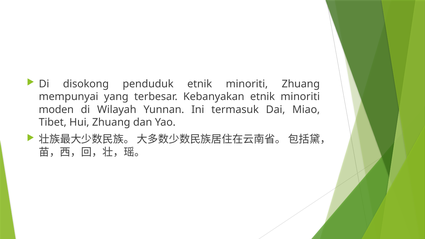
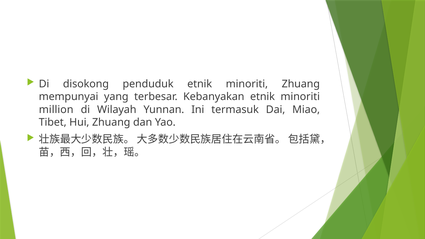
moden: moden -> million
